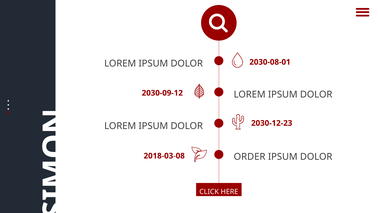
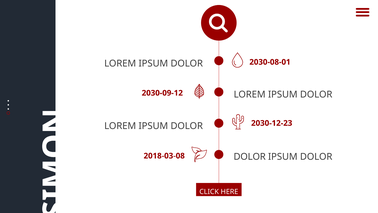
ORDER at (250, 157): ORDER -> DOLOR
